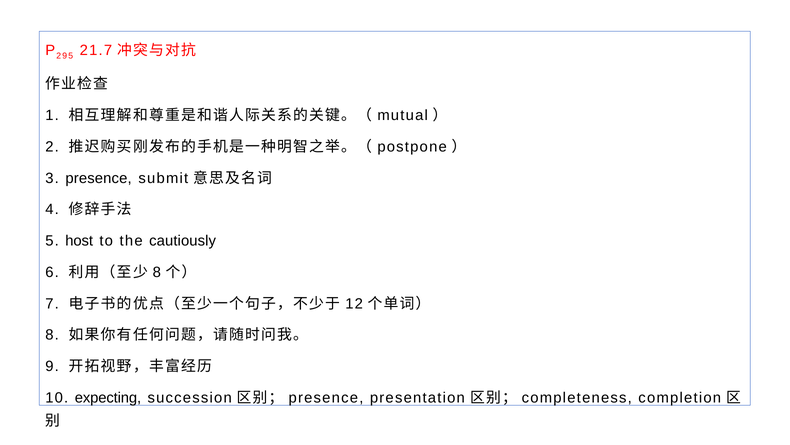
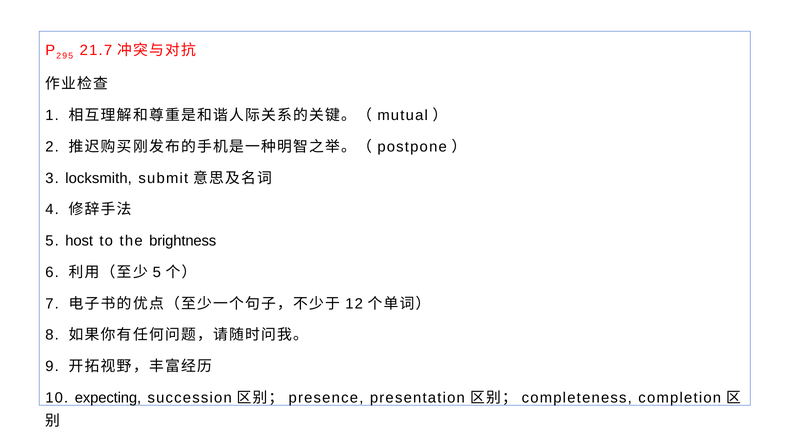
3 presence: presence -> locksmith
cautiously: cautiously -> brightness
8 at (157, 272): 8 -> 5
